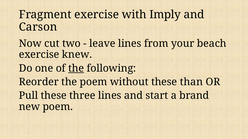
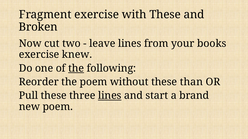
with Imply: Imply -> These
Carson: Carson -> Broken
beach: beach -> books
lines at (110, 96) underline: none -> present
